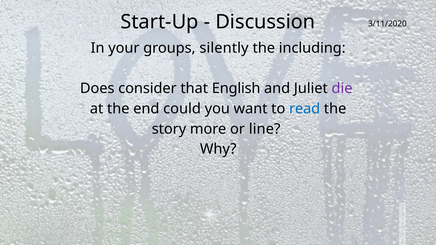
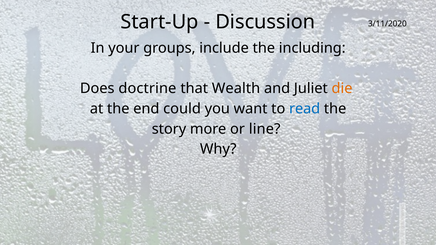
silently: silently -> include
consider: consider -> doctrine
English: English -> Wealth
die colour: purple -> orange
